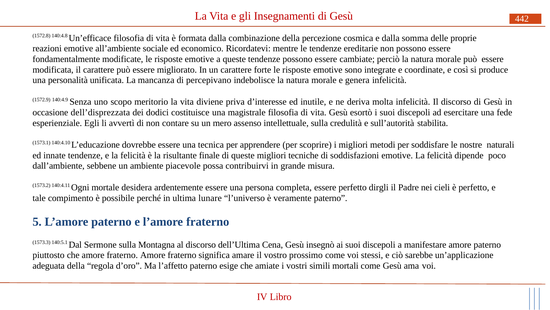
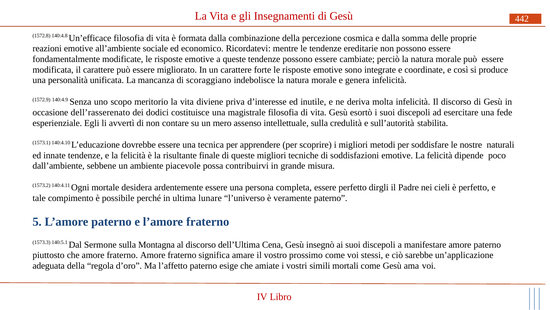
percepivano: percepivano -> scoraggiano
dell’disprezzata: dell’disprezzata -> dell’rasserenato
